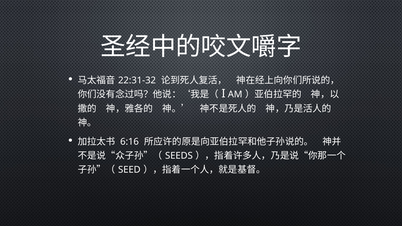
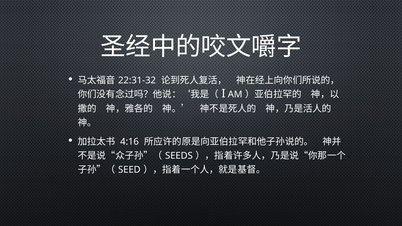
6:16: 6:16 -> 4:16
